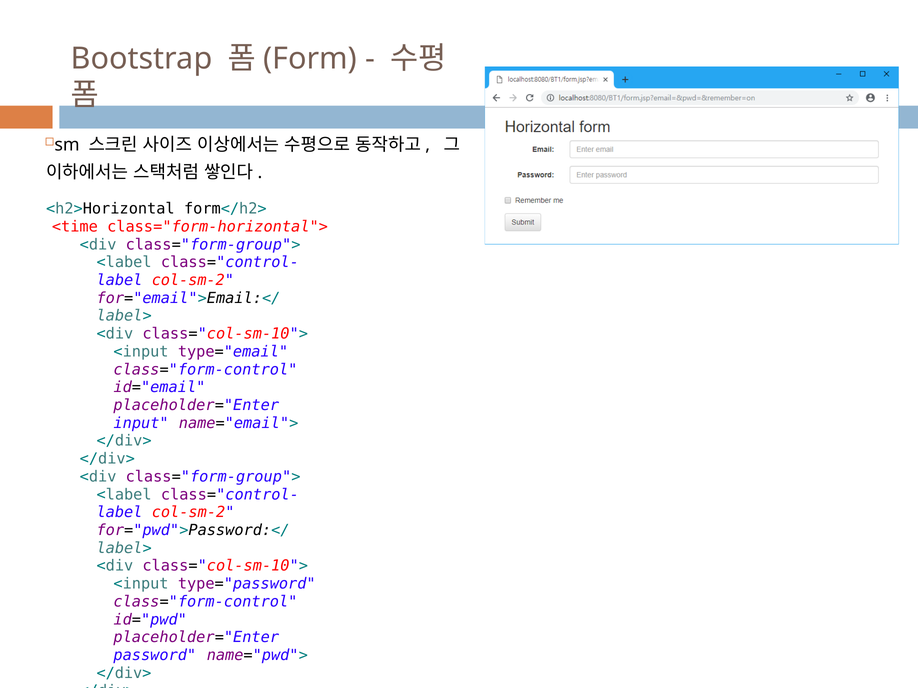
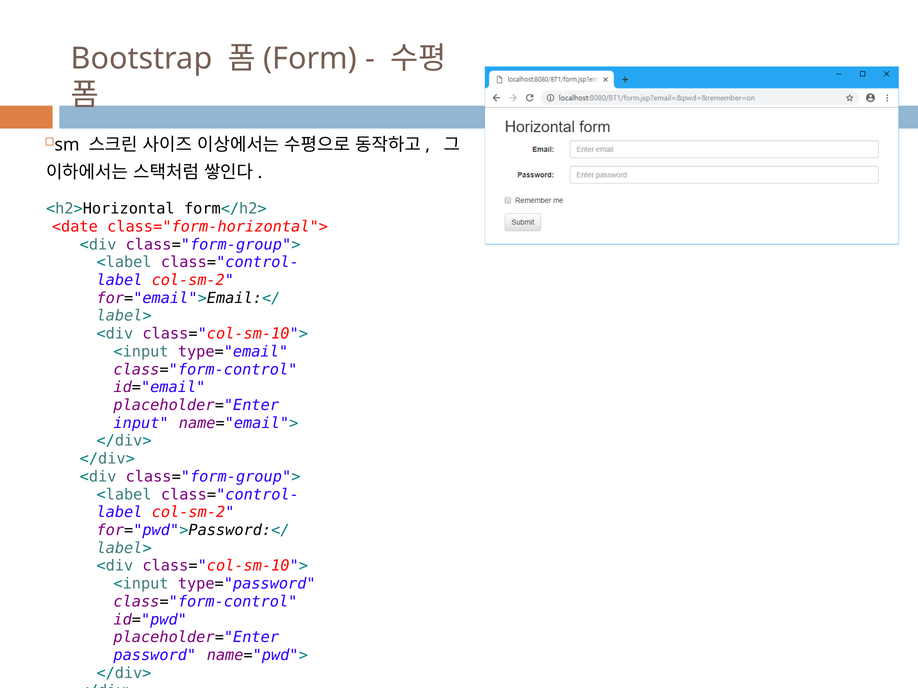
<time: <time -> <date
